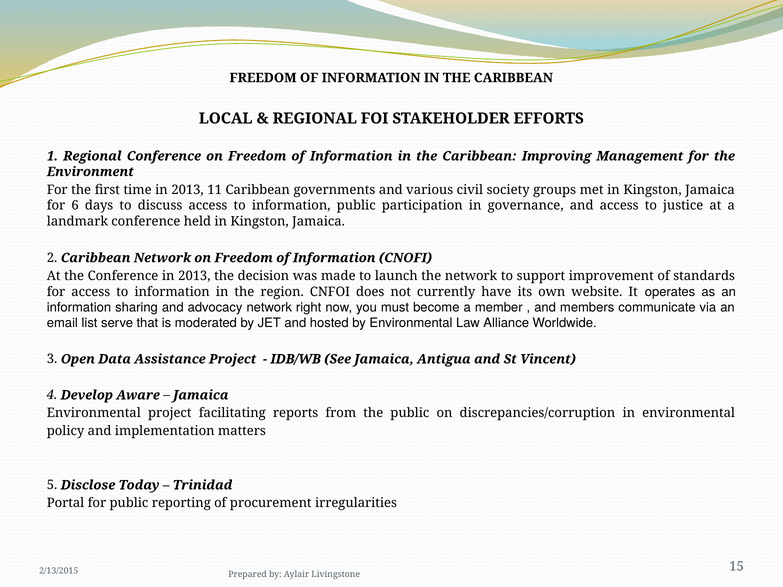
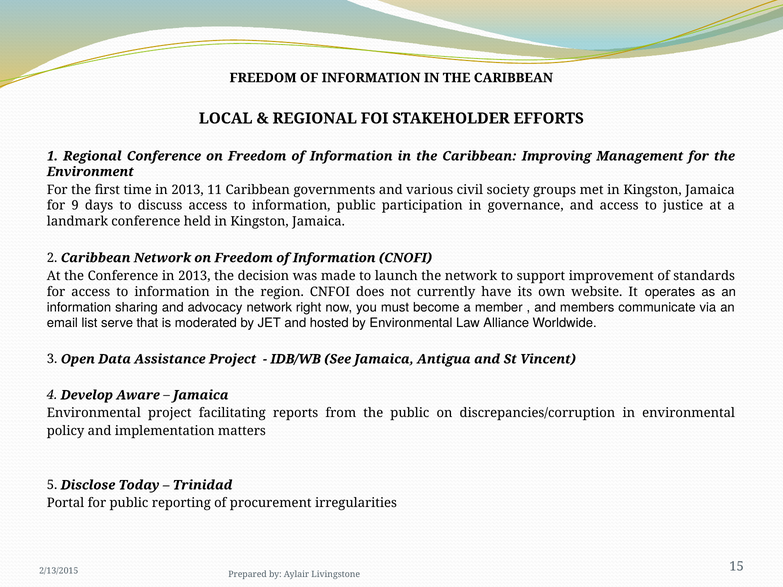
6: 6 -> 9
